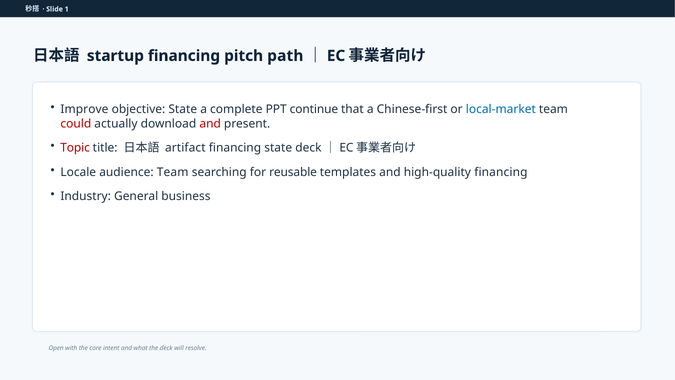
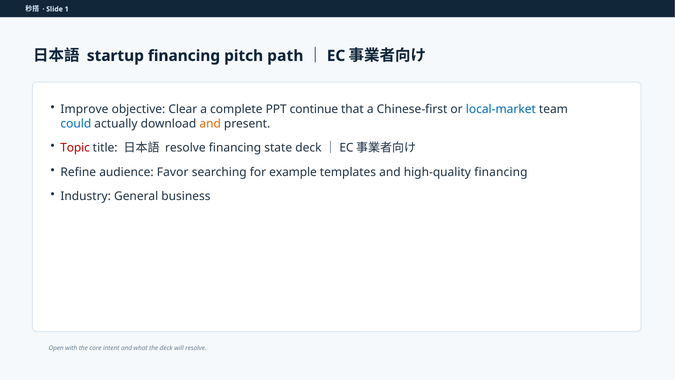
objective State: State -> Clear
could colour: red -> blue
and at (210, 124) colour: red -> orange
artifact at (185, 148): artifact -> resolve
Locale: Locale -> Refine
audience Team: Team -> Favor
reusable: reusable -> example
